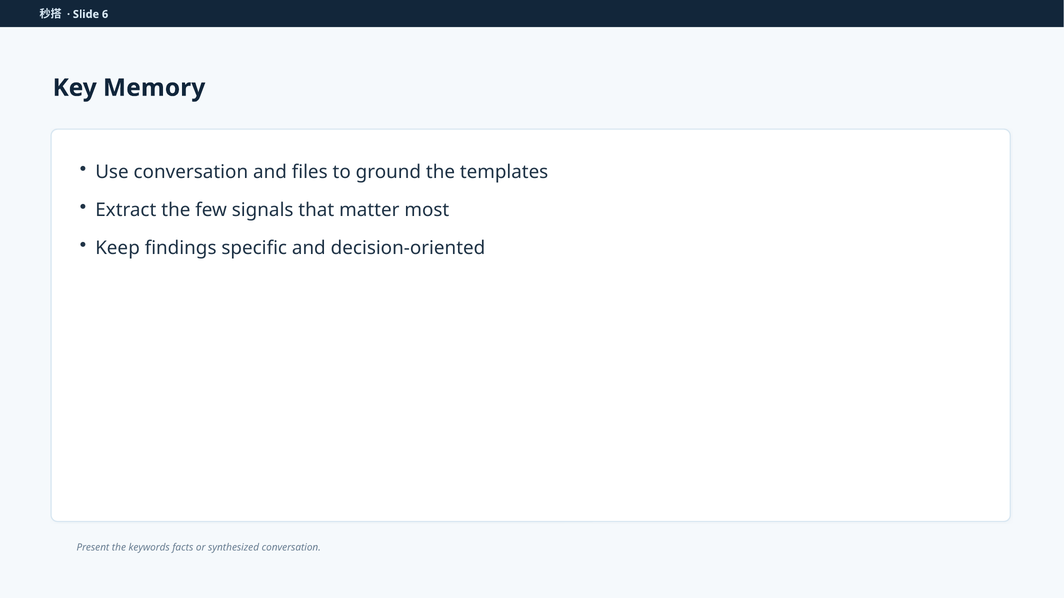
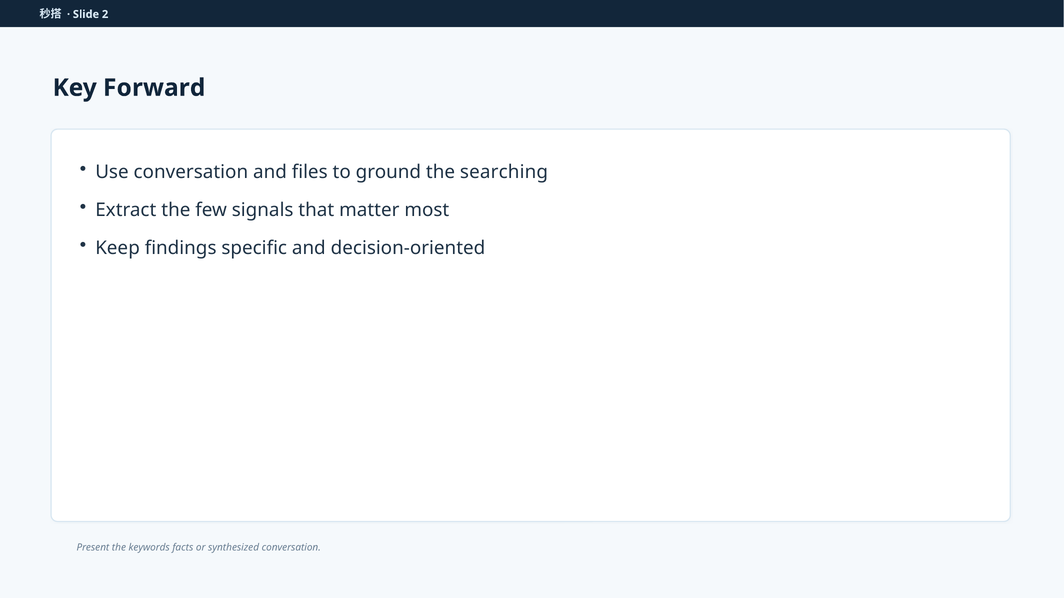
6: 6 -> 2
Memory: Memory -> Forward
templates: templates -> searching
